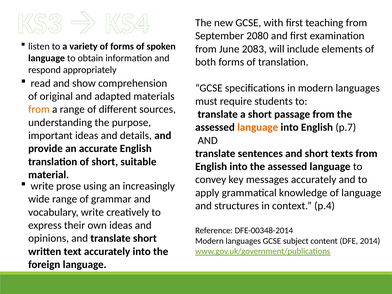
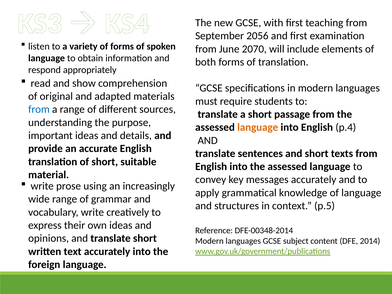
2080: 2080 -> 2056
2083: 2083 -> 2070
from at (39, 109) colour: orange -> blue
p.7: p.7 -> p.4
p.4: p.4 -> p.5
